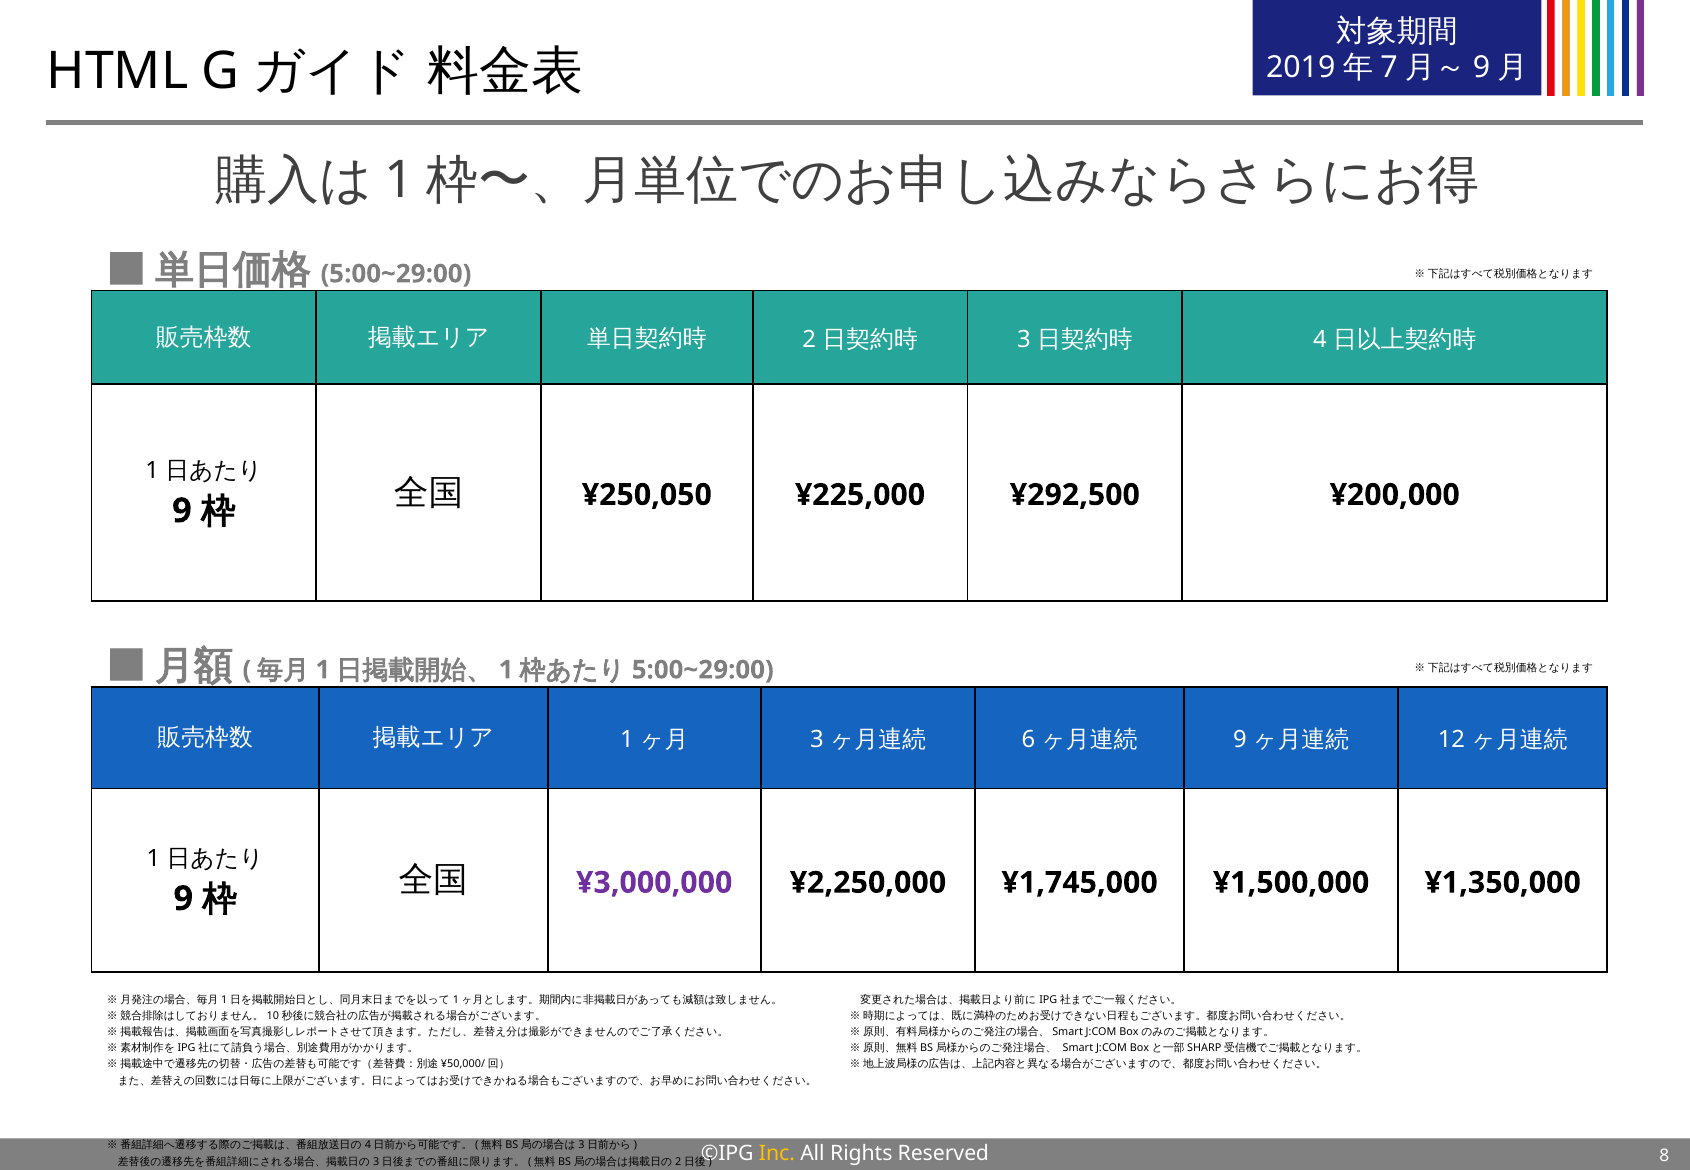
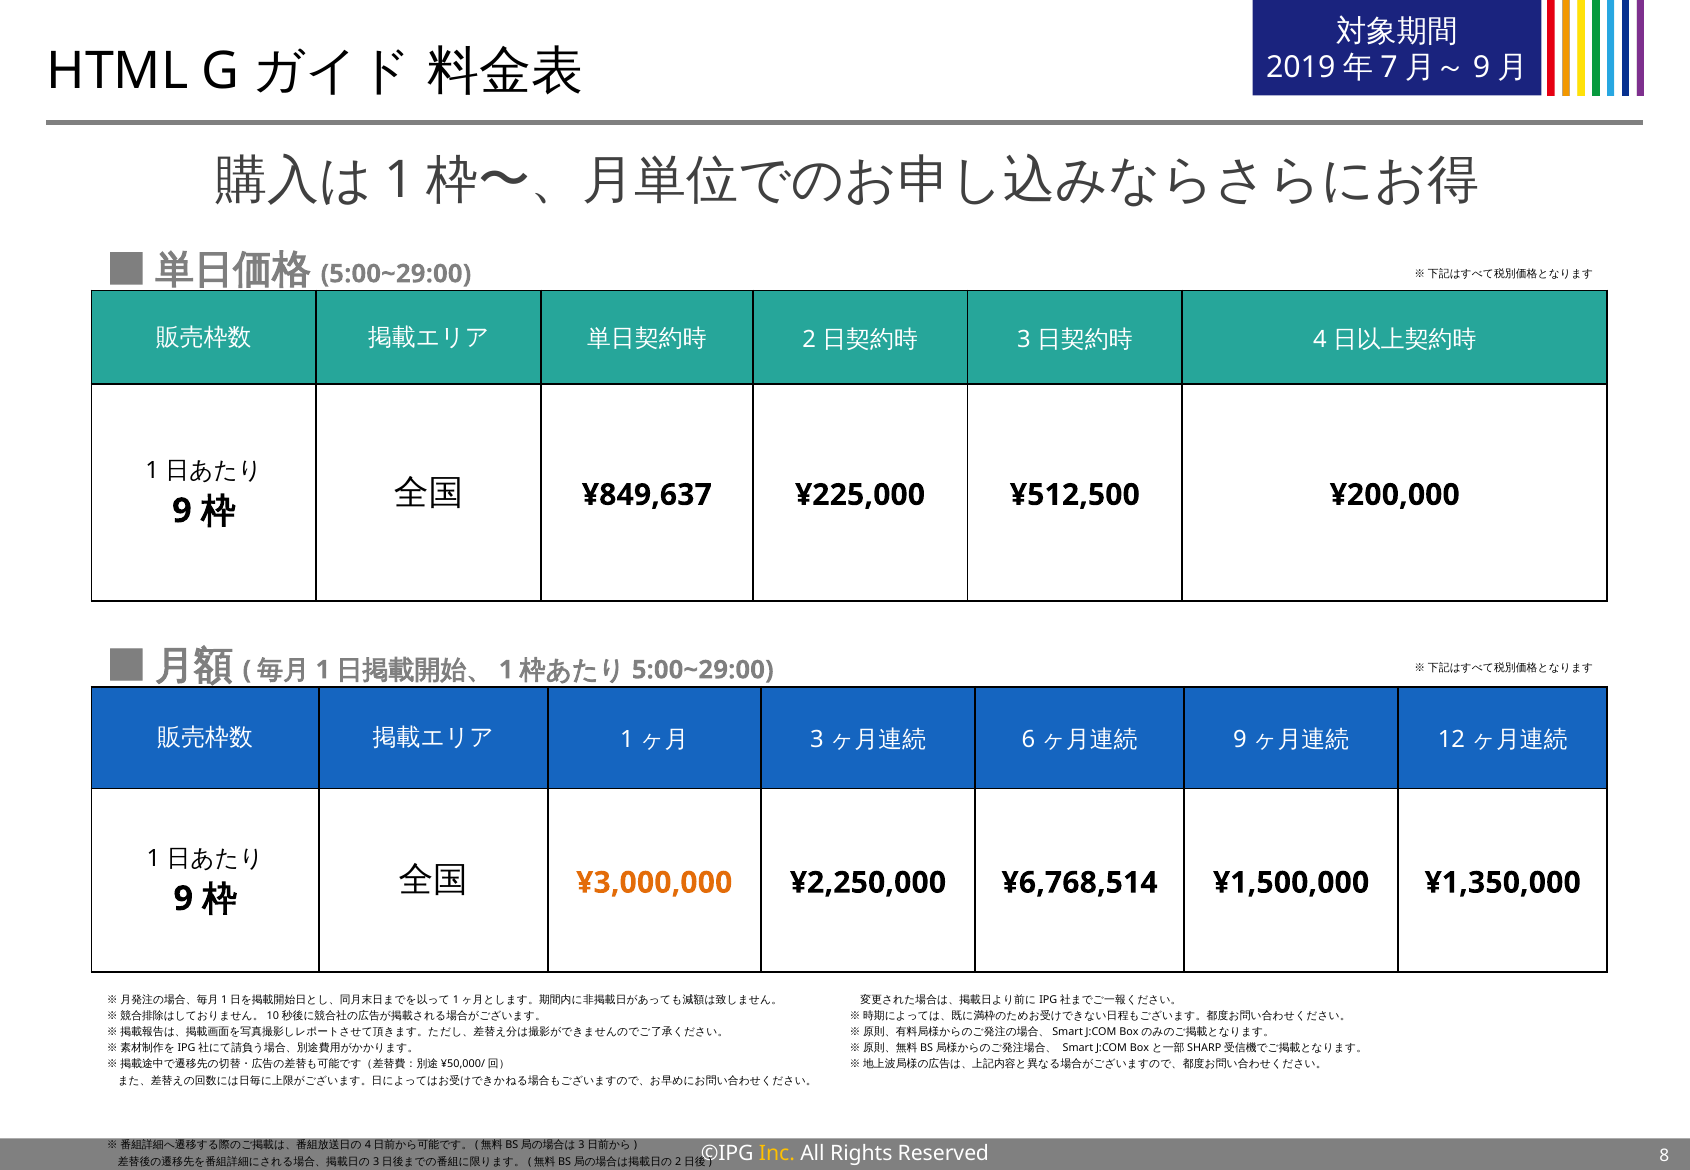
¥250,050: ¥250,050 -> ¥849,637
¥292,500: ¥292,500 -> ¥512,500
¥3,000,000 colour: purple -> orange
¥1,745,000: ¥1,745,000 -> ¥6,768,514
